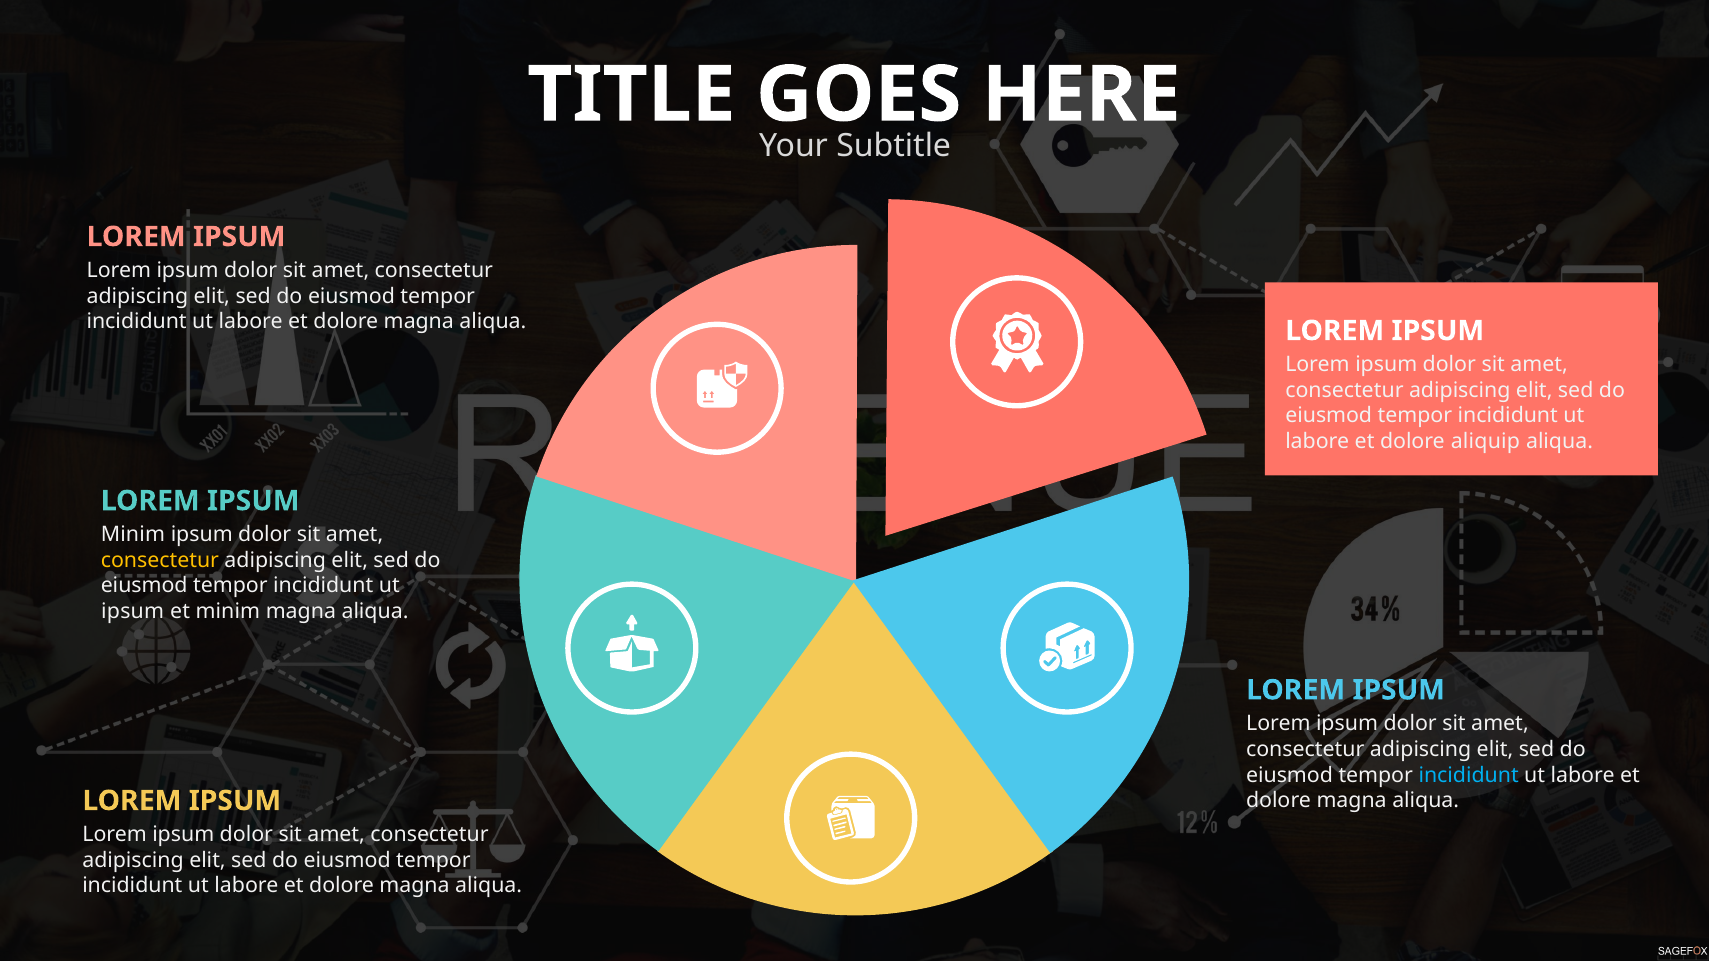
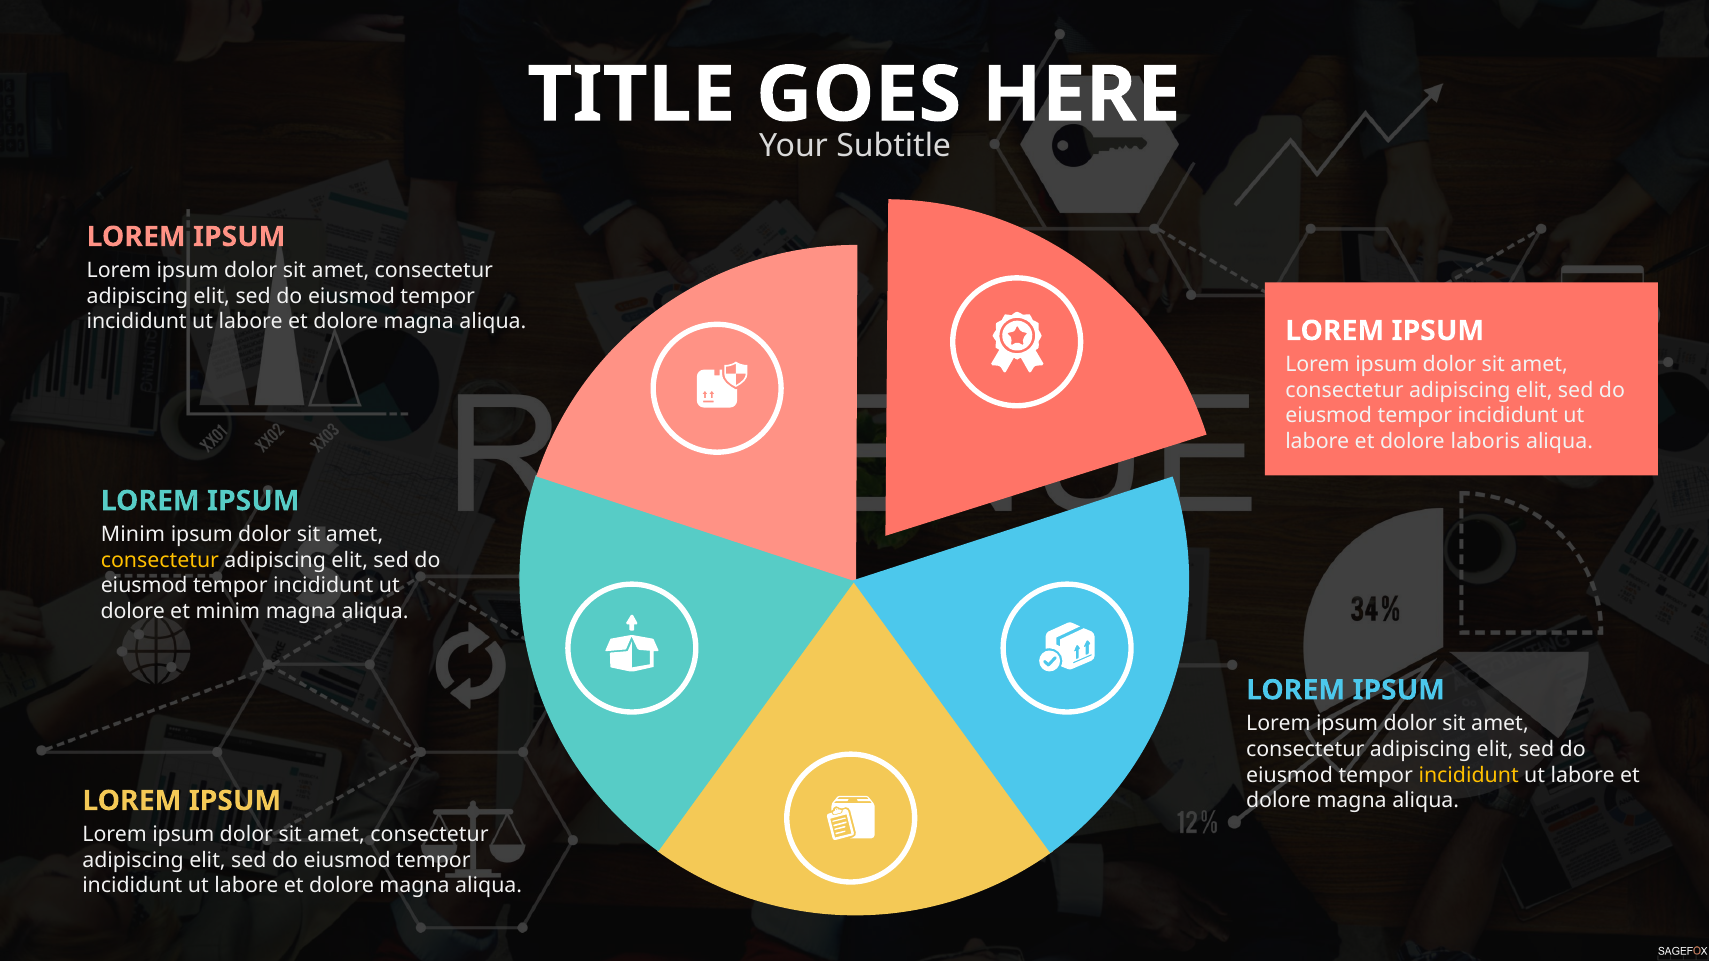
aliquip: aliquip -> laboris
ipsum at (133, 612): ipsum -> dolore
incididunt at (1469, 775) colour: light blue -> yellow
